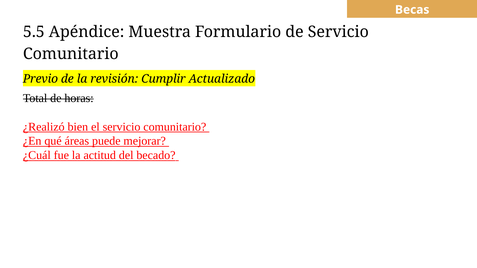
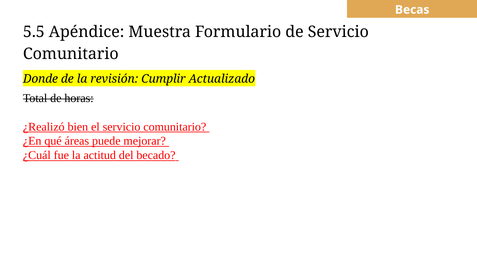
Previo: Previo -> Donde
